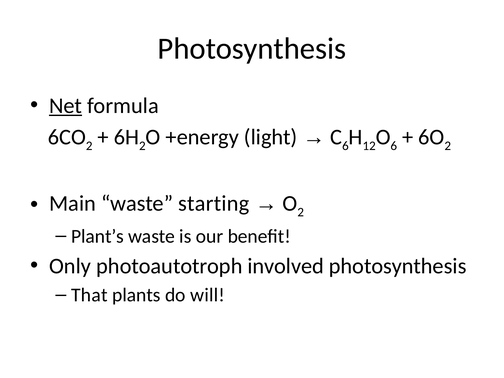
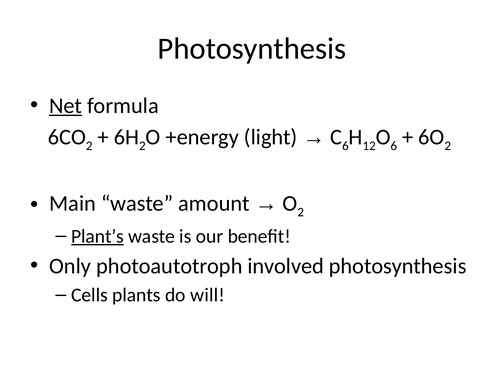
starting: starting -> amount
Plant’s underline: none -> present
That: That -> Cells
